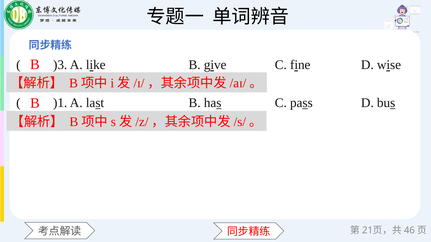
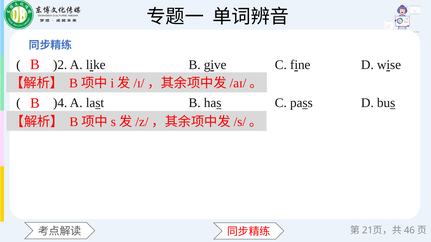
)3: )3 -> )2
)1: )1 -> )4
